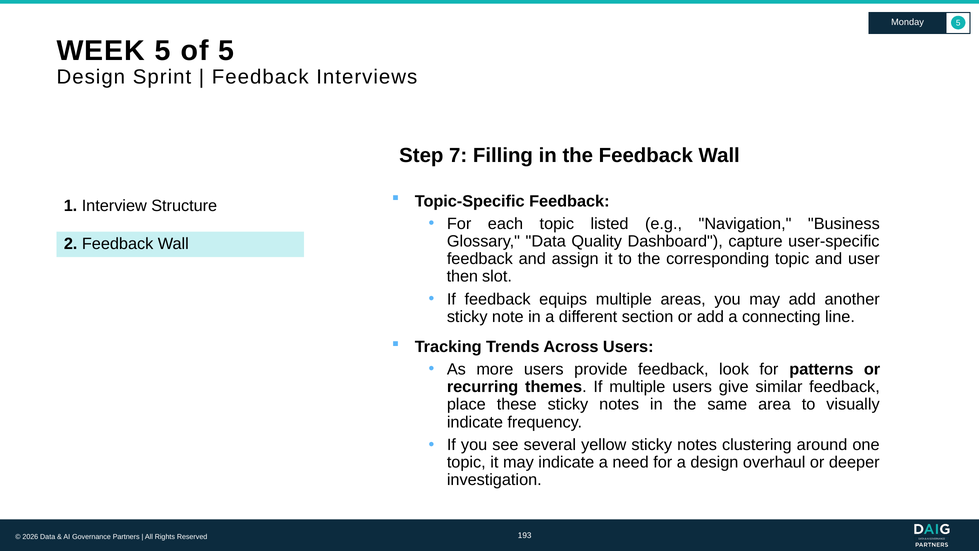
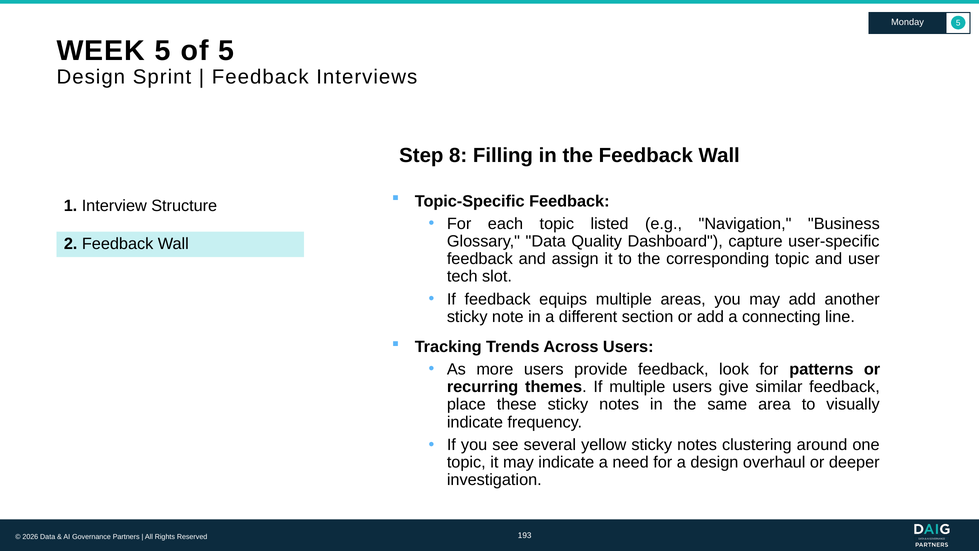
7: 7 -> 8
then: then -> tech
